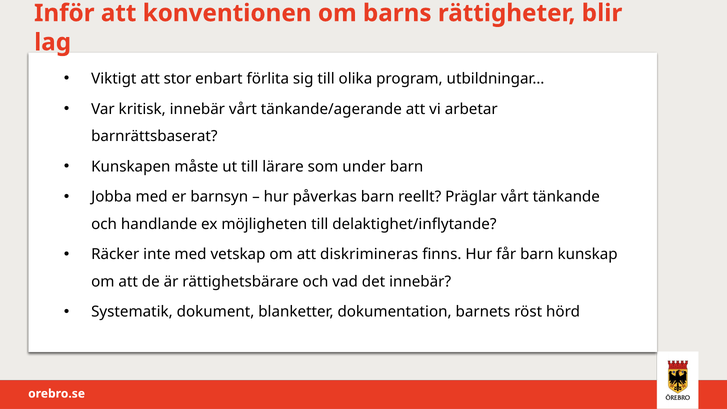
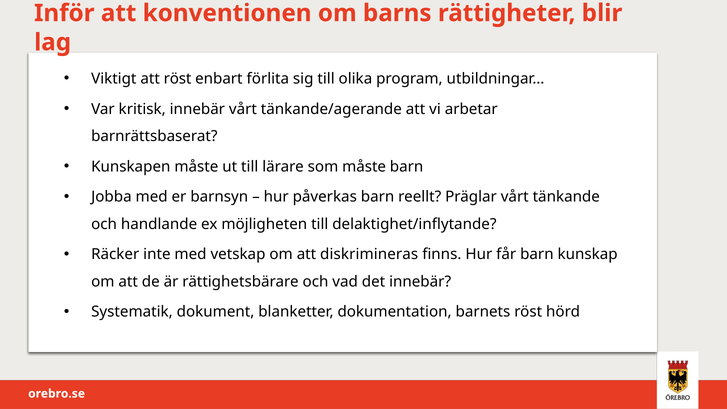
att stor: stor -> röst
som under: under -> måste
